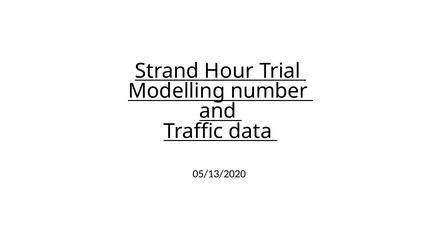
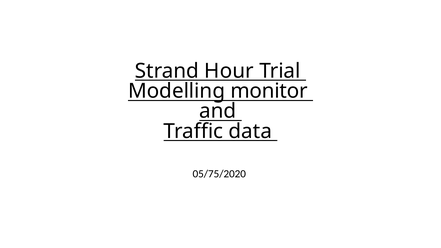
number: number -> monitor
05/13/2020: 05/13/2020 -> 05/75/2020
